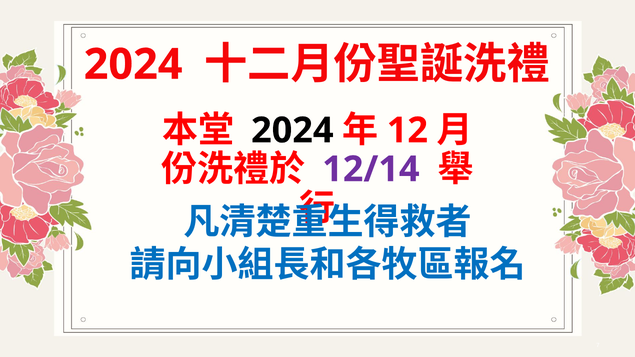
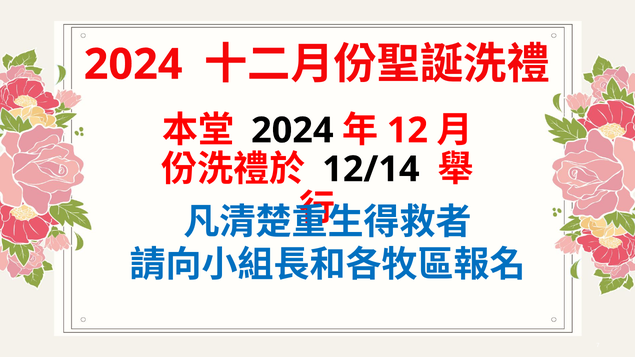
12/14 colour: purple -> black
